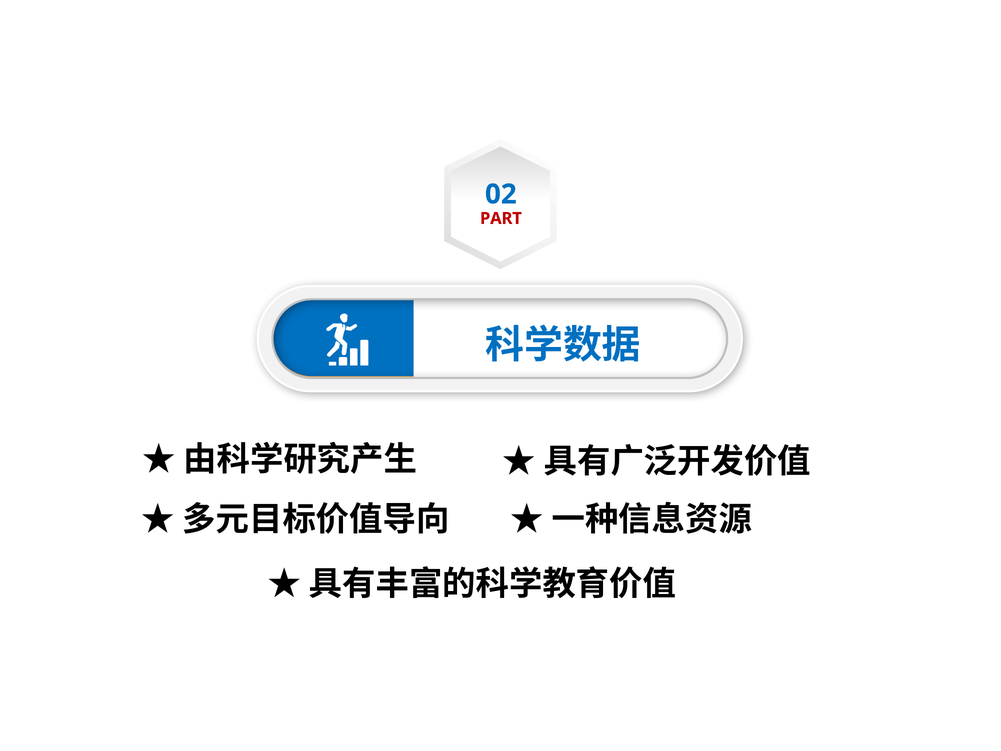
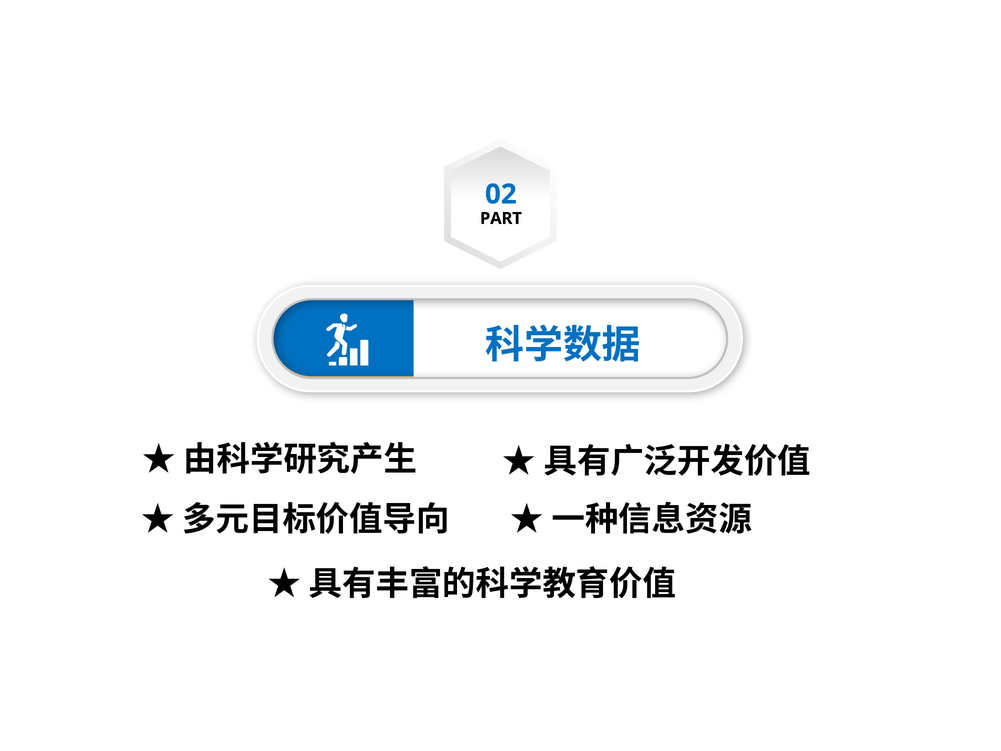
PART colour: red -> black
